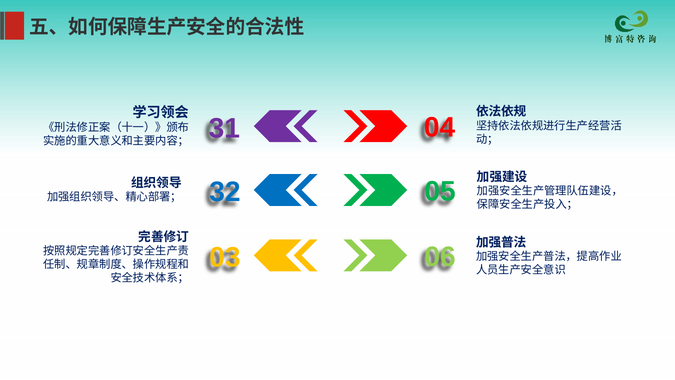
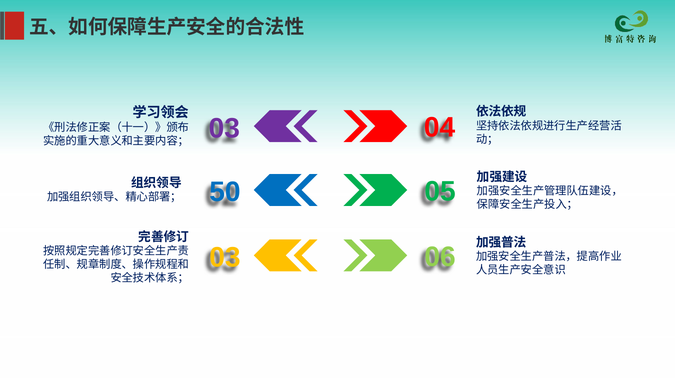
31 at (224, 128): 31 -> 03
32: 32 -> 50
